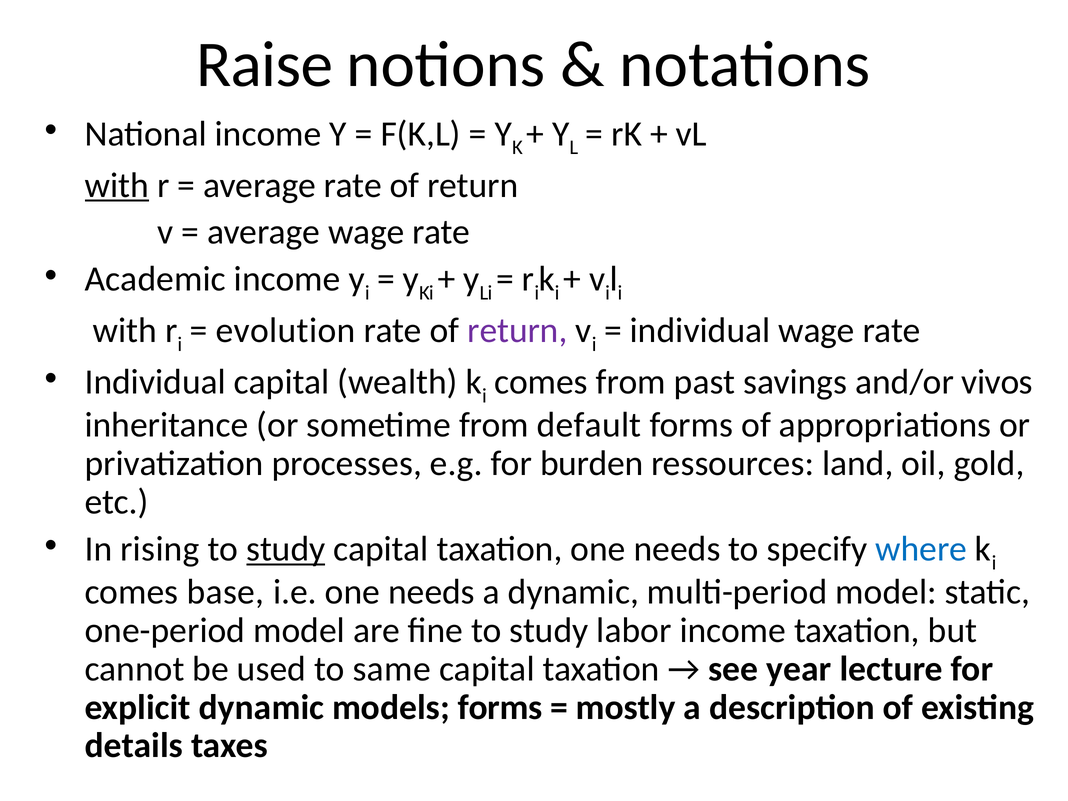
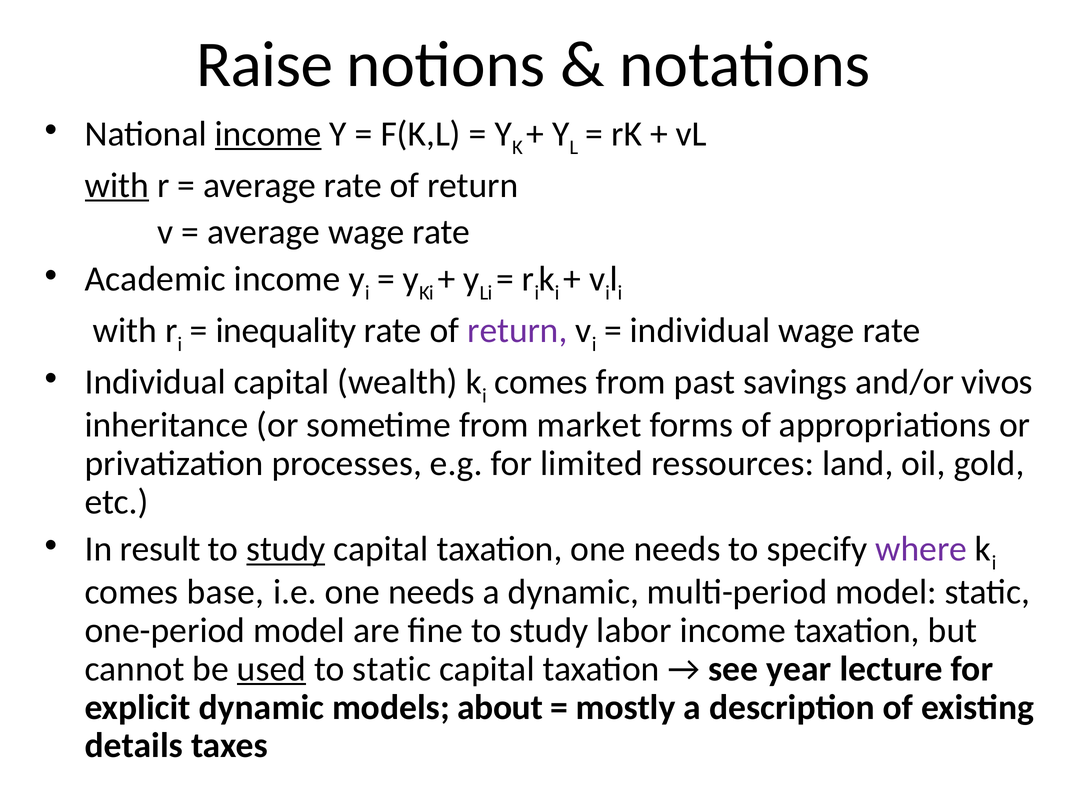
income at (268, 134) underline: none -> present
evolution: evolution -> inequality
default: default -> market
burden: burden -> limited
rising: rising -> result
where colour: blue -> purple
used underline: none -> present
to same: same -> static
models forms: forms -> about
